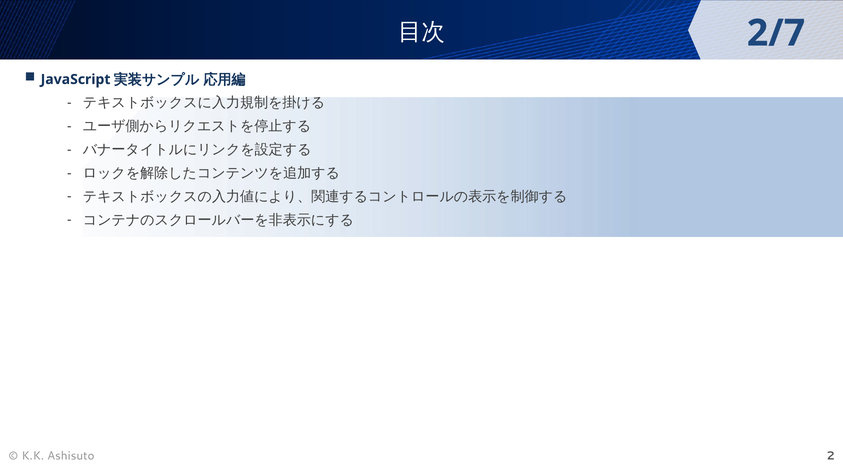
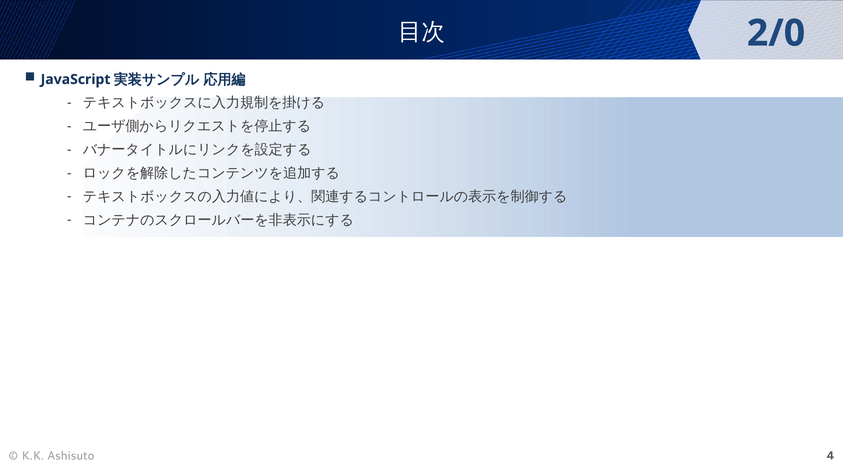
2/7: 2/7 -> 2/0
2: 2 -> 4
